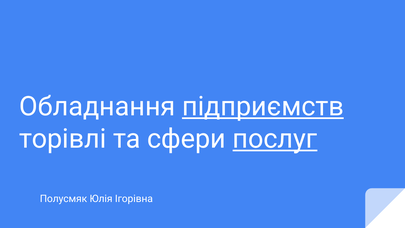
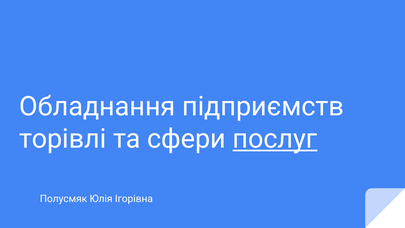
підприємств underline: present -> none
